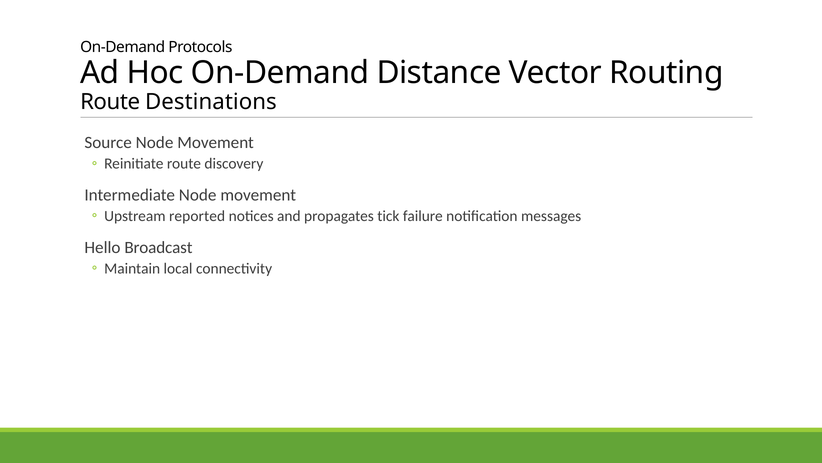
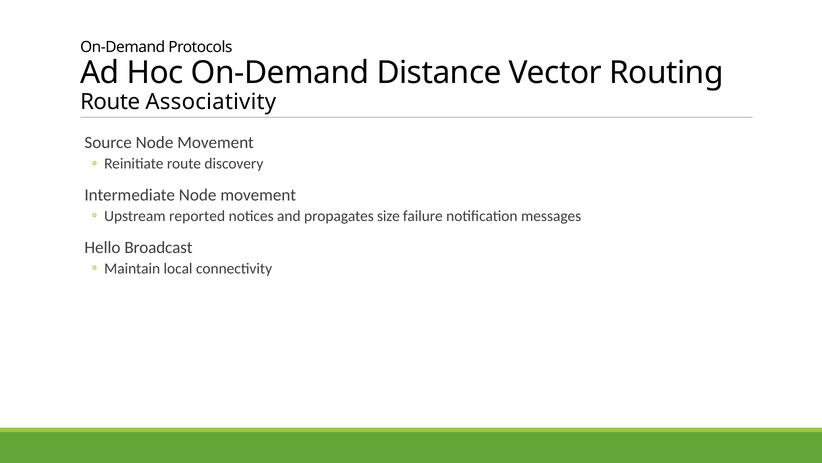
Destinations: Destinations -> Associativity
tick: tick -> size
